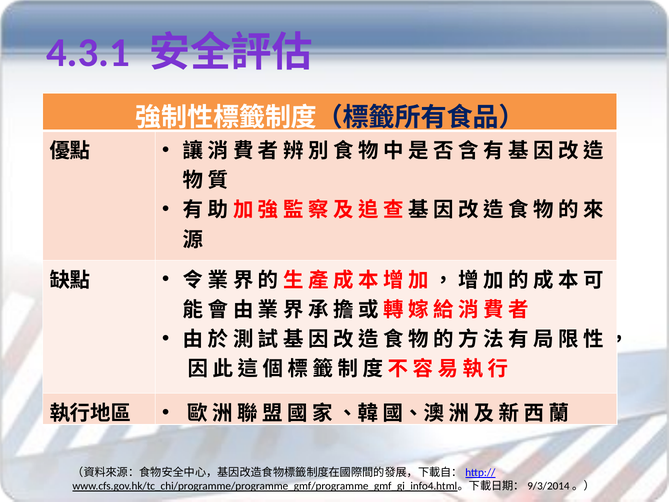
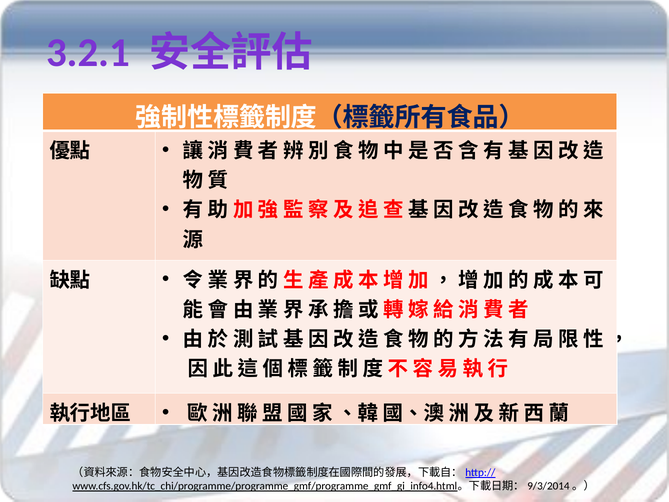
4.3.1: 4.3.1 -> 3.2.1
